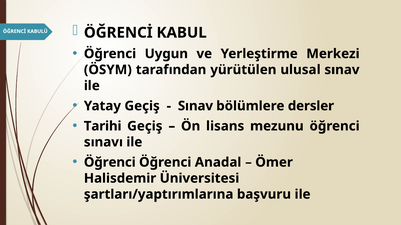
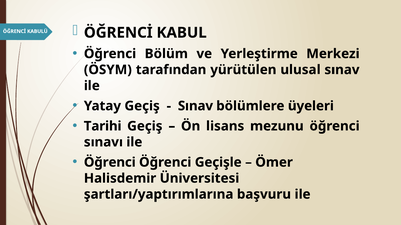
Uygun: Uygun -> Bölüm
dersler: dersler -> üyeleri
Anadal: Anadal -> Geçişle
